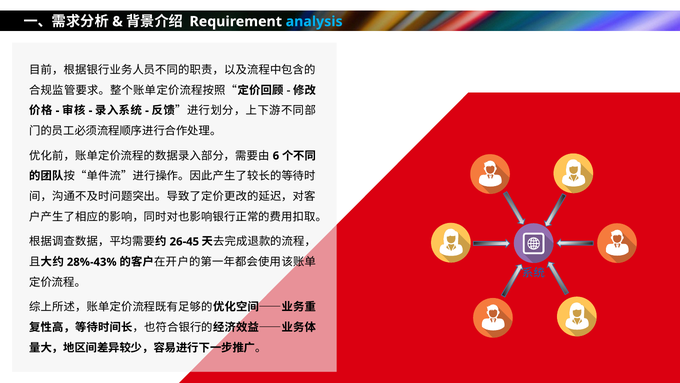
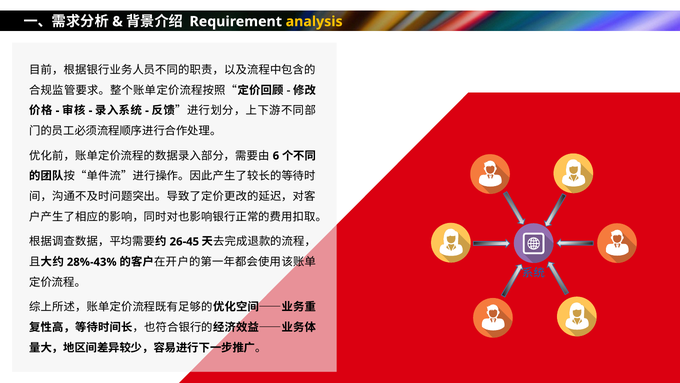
analysis colour: light blue -> yellow
